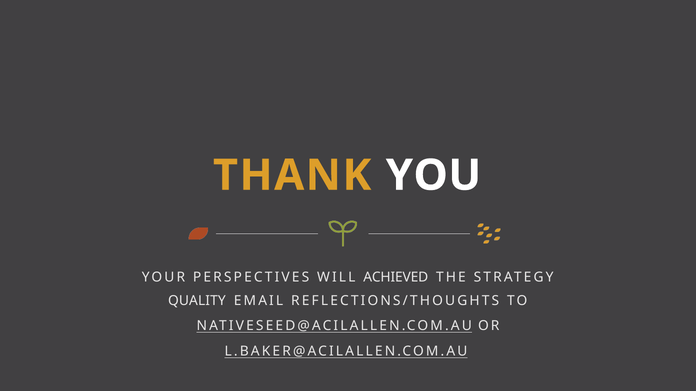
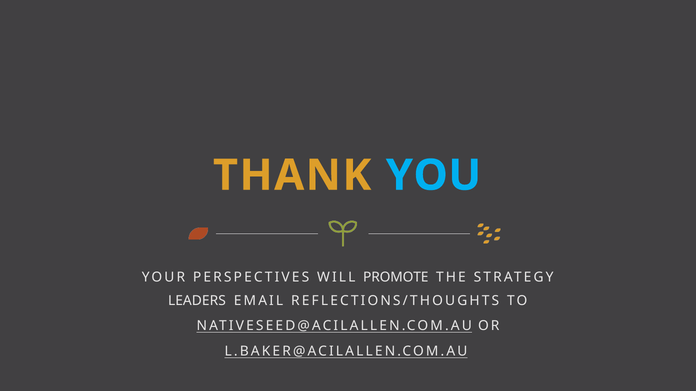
YOU colour: white -> light blue
ACHIEVED: ACHIEVED -> PROMOTE
QUALITY: QUALITY -> LEADERS
